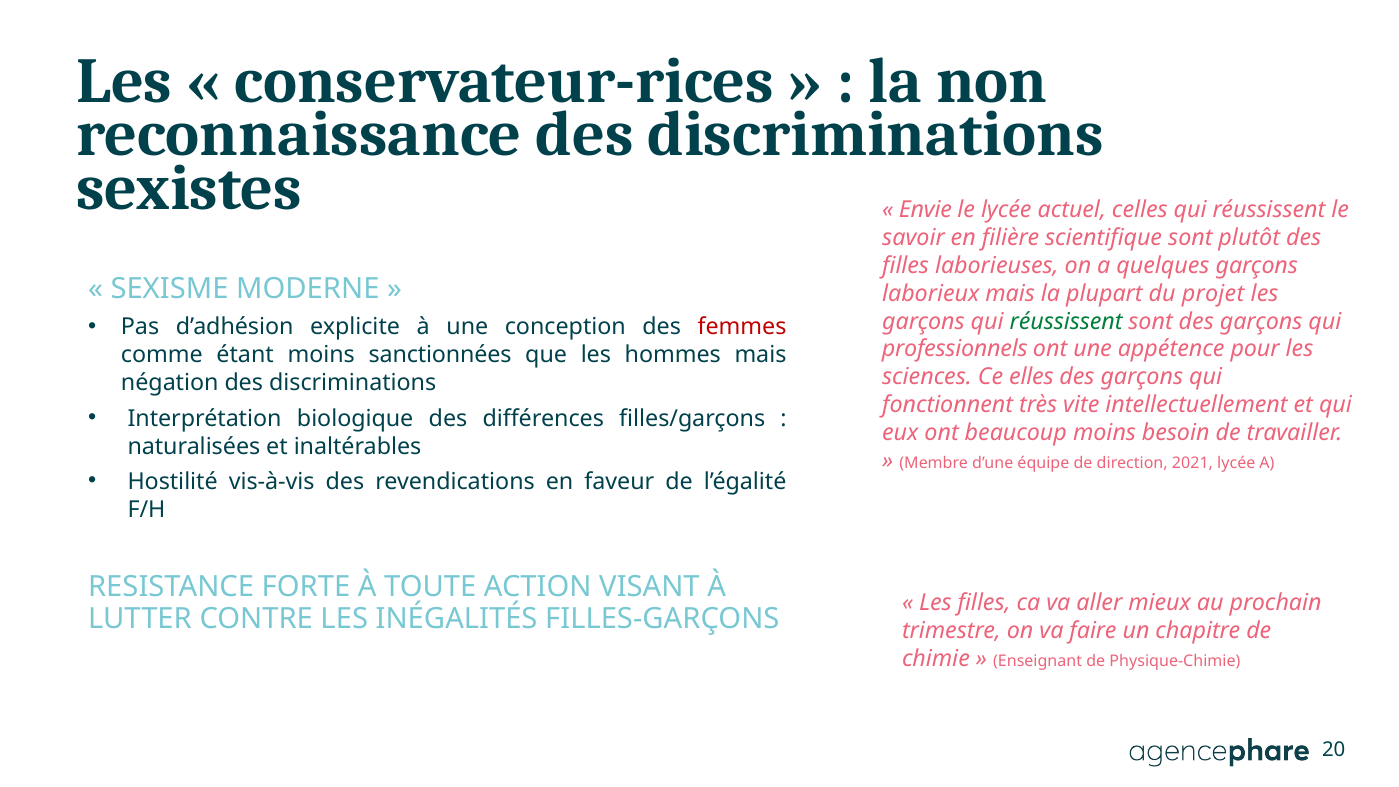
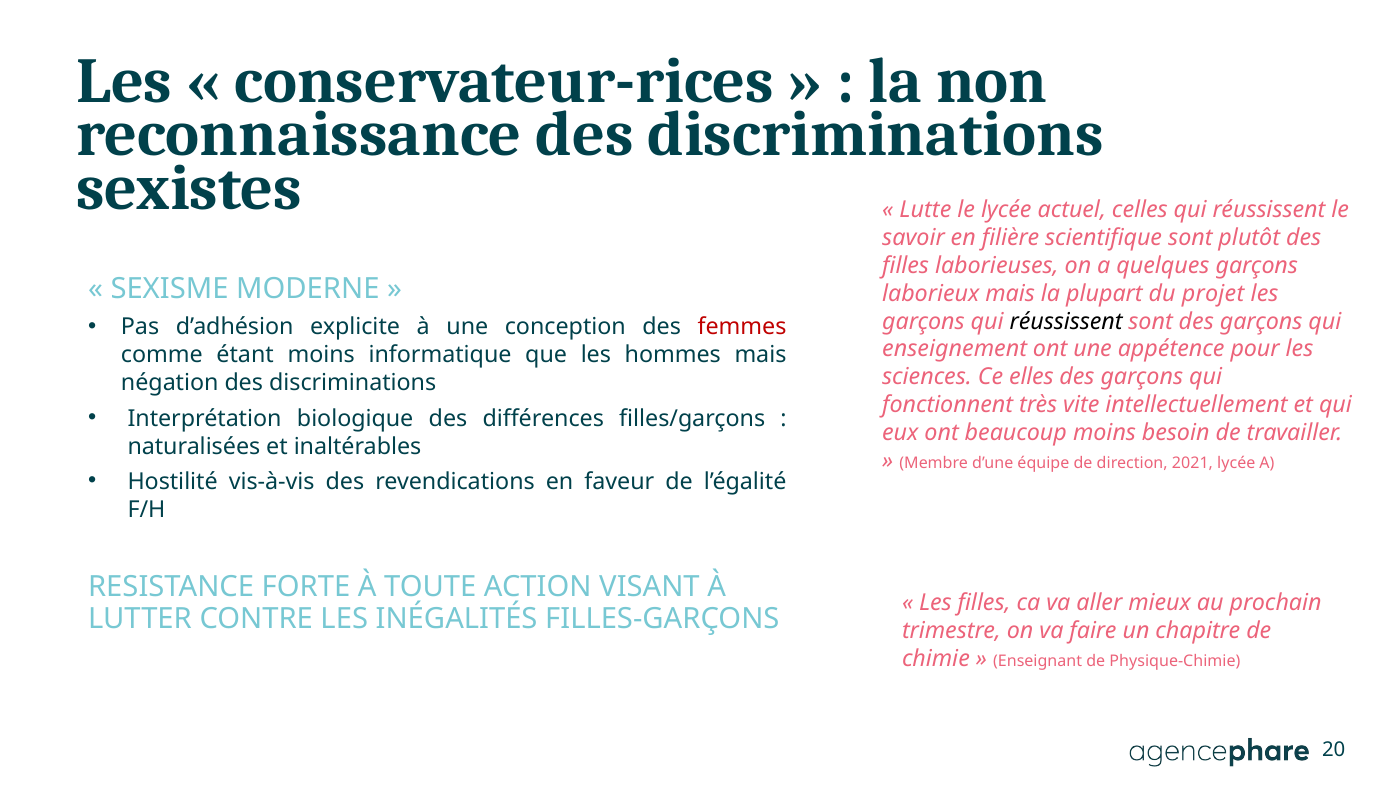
Envie: Envie -> Lutte
réussissent at (1066, 321) colour: green -> black
professionnels: professionnels -> enseignement
sanctionnées: sanctionnées -> informatique
